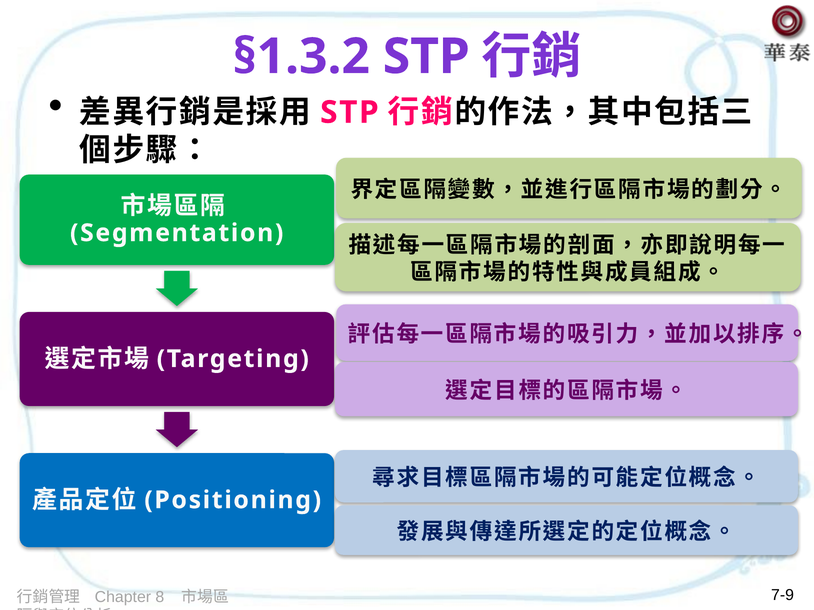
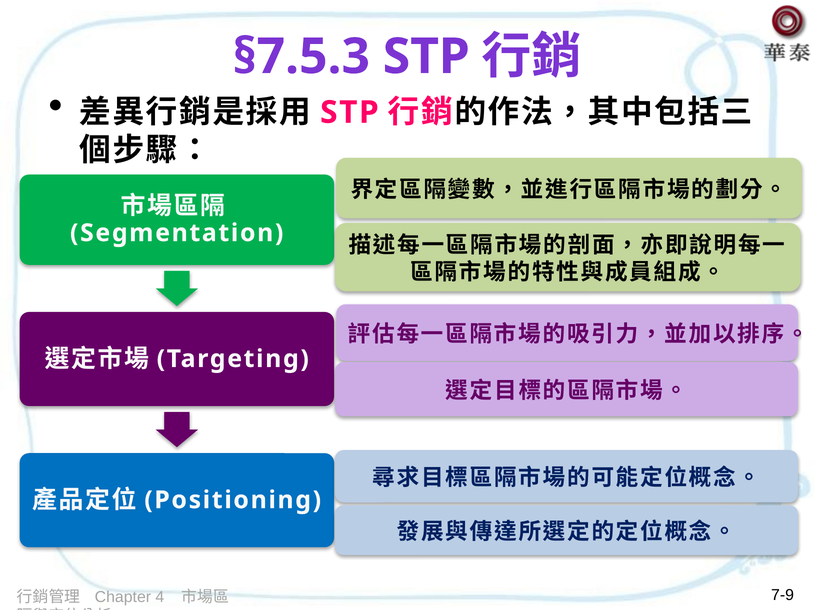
§1.3.2: §1.3.2 -> §7.5.3
8: 8 -> 4
